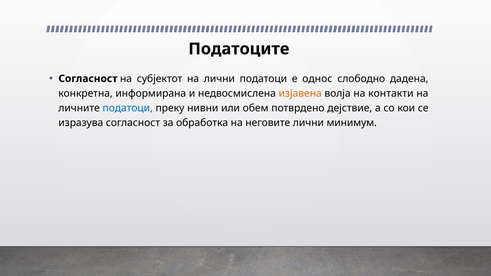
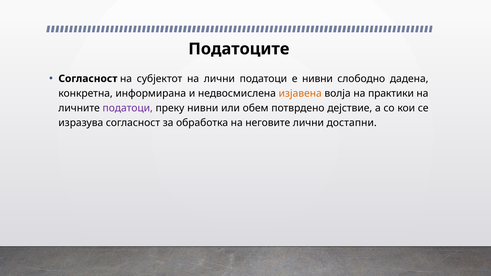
е однос: однос -> нивни
контакти: контакти -> практики
податоци at (128, 108) colour: blue -> purple
минимум: минимум -> достапни
